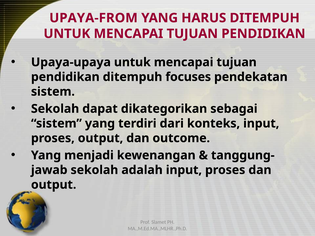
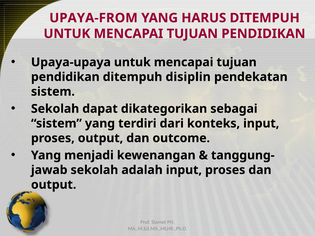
focuses: focuses -> disiplin
